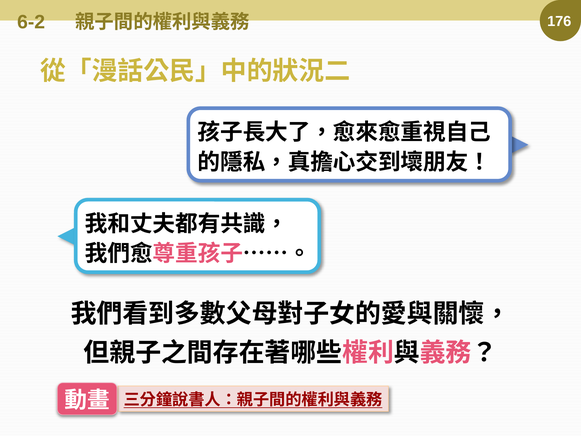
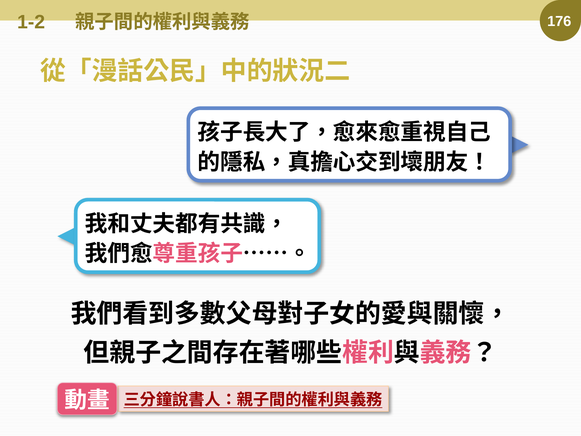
6-2: 6-2 -> 1-2
